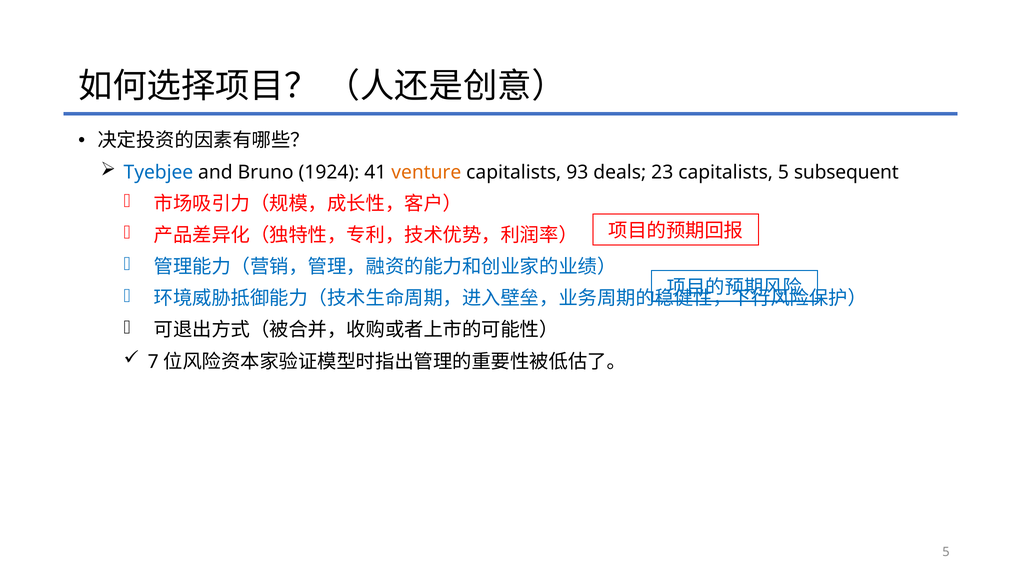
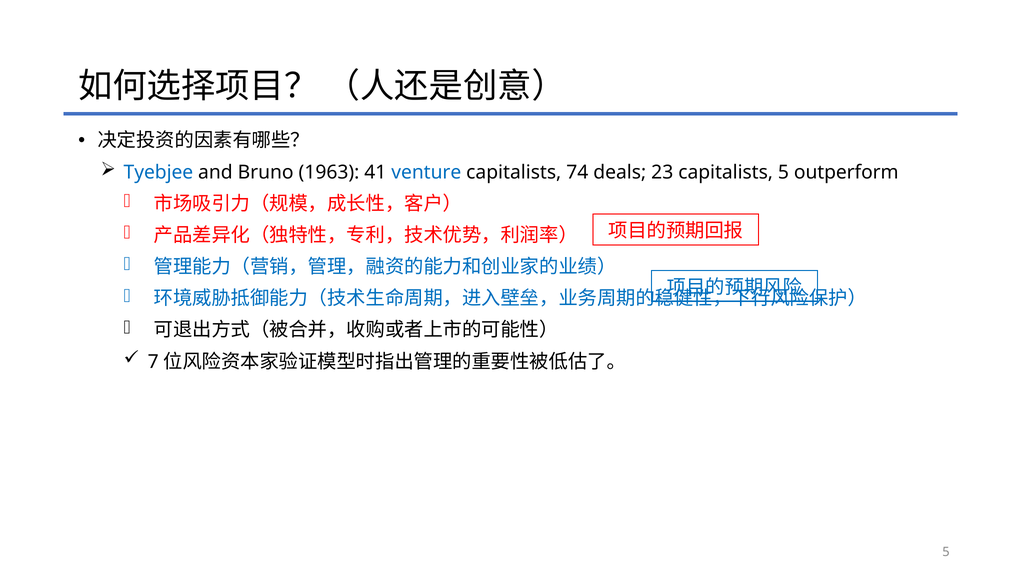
1924: 1924 -> 1963
venture colour: orange -> blue
93: 93 -> 74
subsequent: subsequent -> outperform
